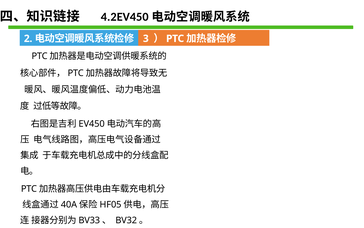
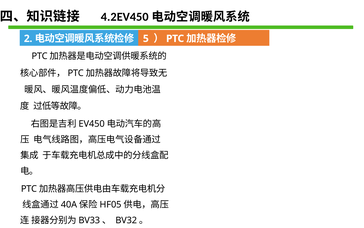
3: 3 -> 5
